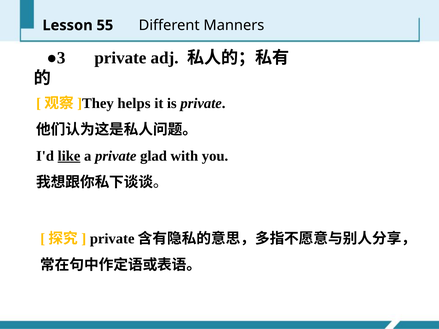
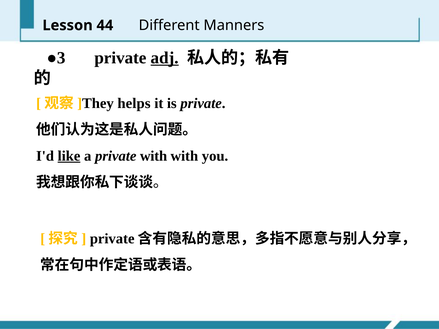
55: 55 -> 44
adj underline: none -> present
private glad: glad -> with
